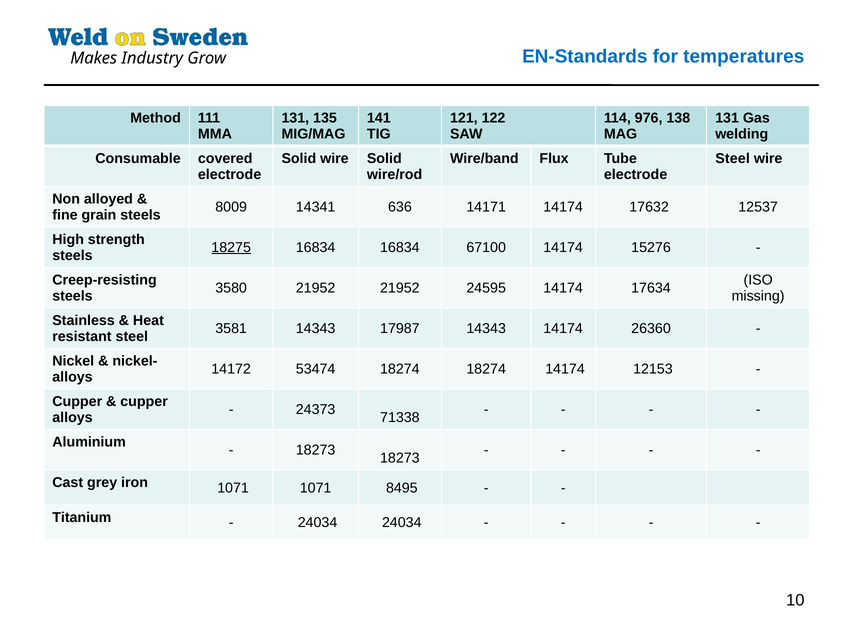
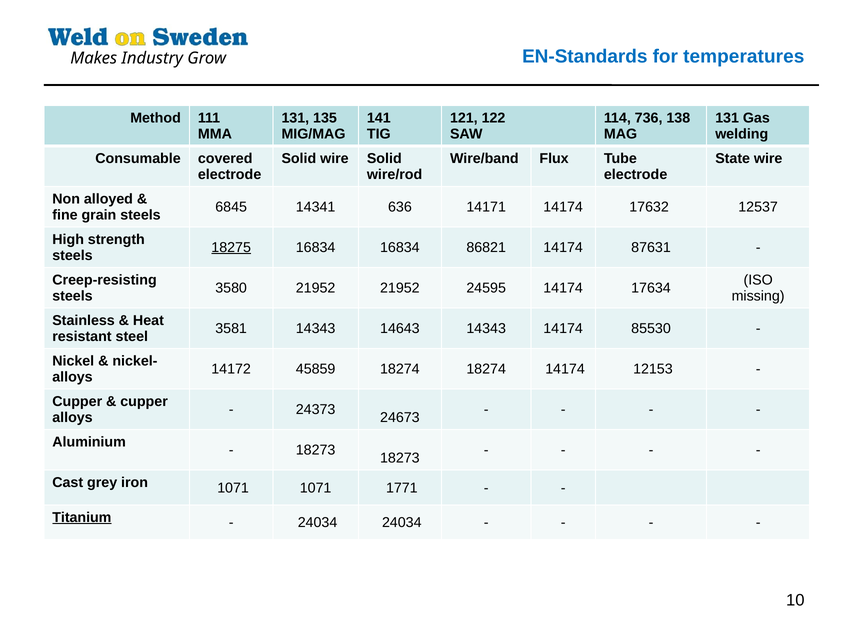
976: 976 -> 736
Steel at (733, 158): Steel -> State
8009: 8009 -> 6845
67100: 67100 -> 86821
15276: 15276 -> 87631
17987: 17987 -> 14643
26360: 26360 -> 85530
53474: 53474 -> 45859
71338: 71338 -> 24673
8495: 8495 -> 1771
Titanium underline: none -> present
